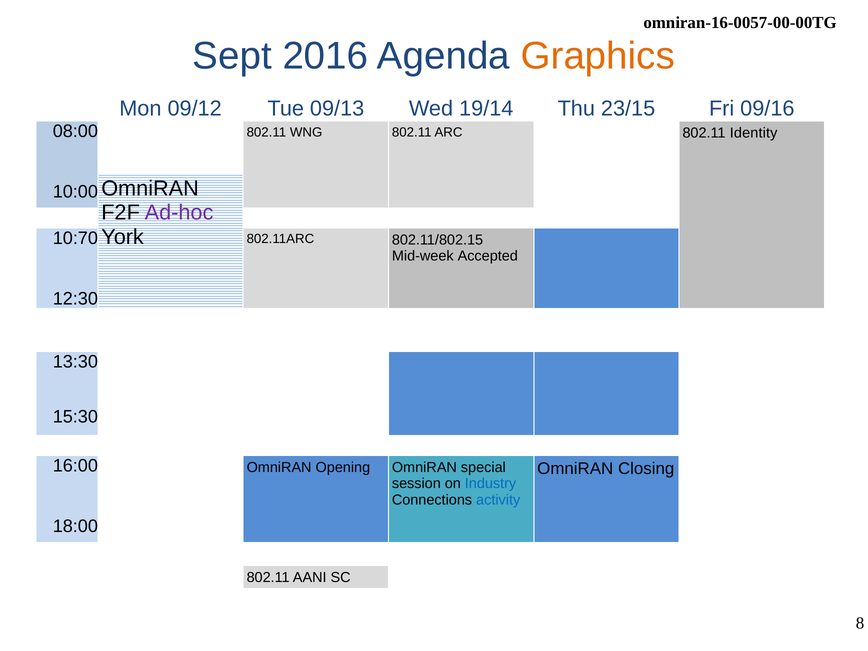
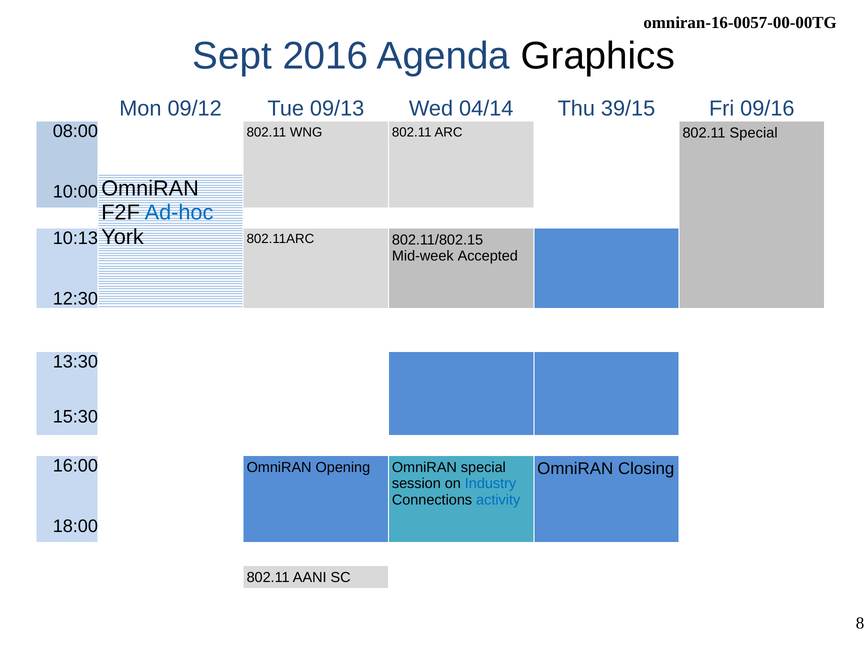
Graphics colour: orange -> black
19/14: 19/14 -> 04/14
23/15: 23/15 -> 39/15
802.11 Identity: Identity -> Special
Ad-hoc colour: purple -> blue
10:70: 10:70 -> 10:13
